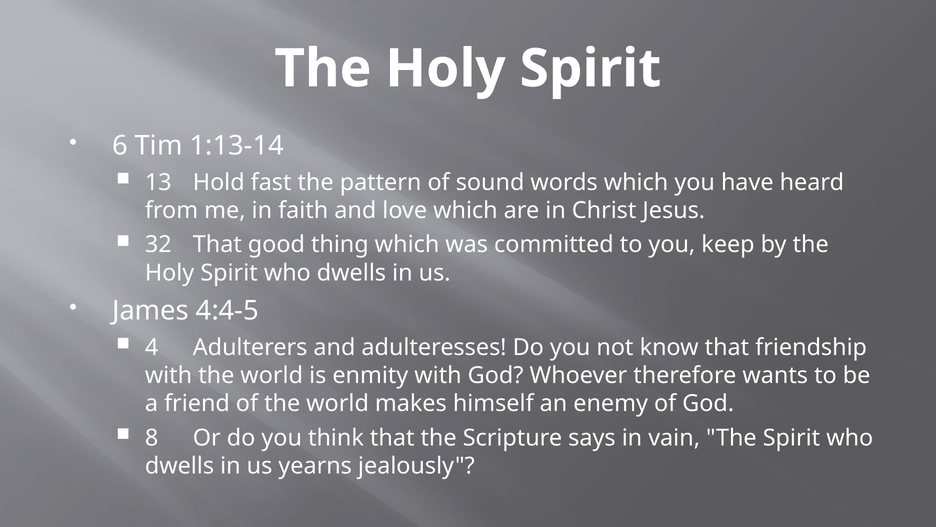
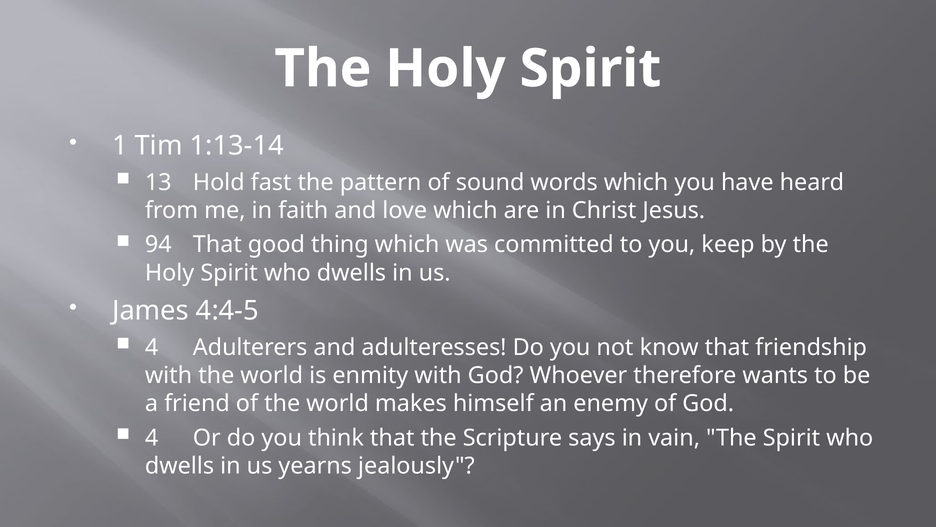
6: 6 -> 1
32: 32 -> 94
8 at (152, 437): 8 -> 4
